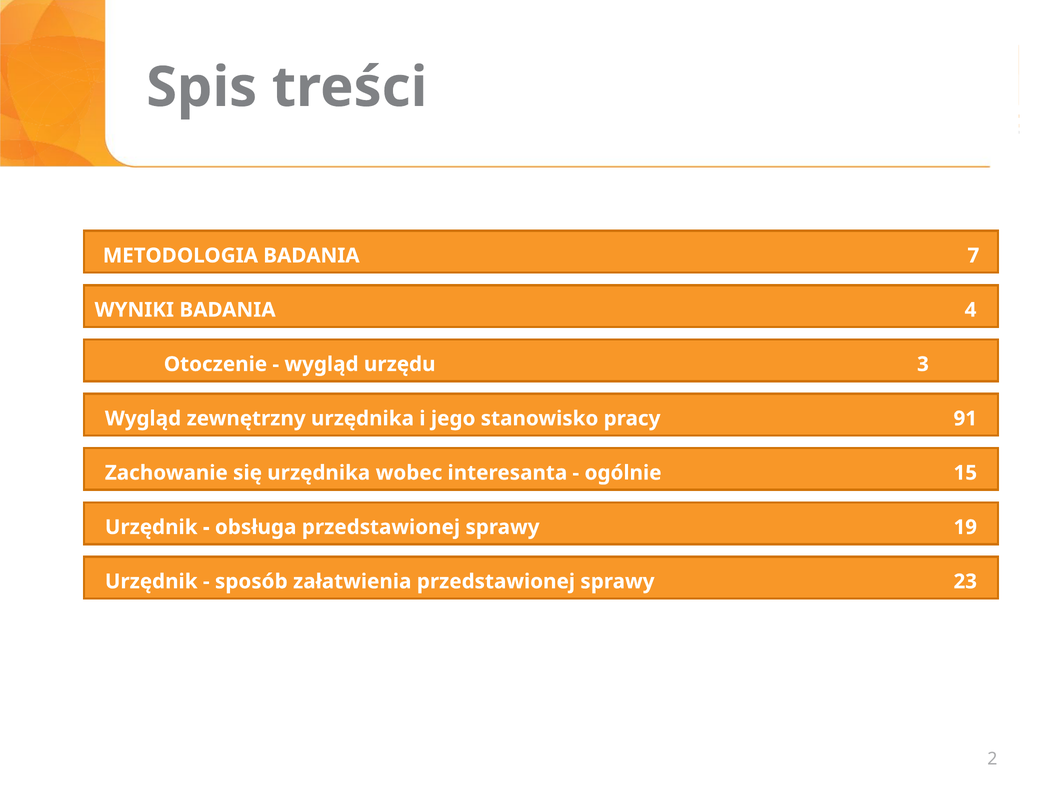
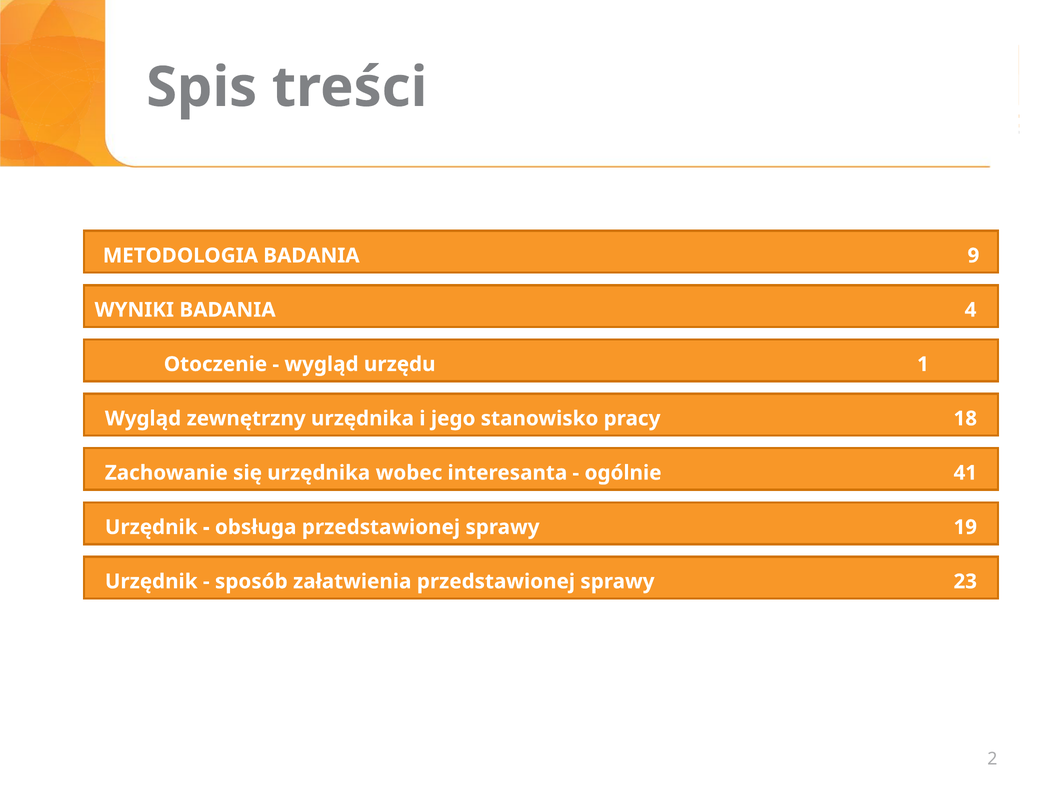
7: 7 -> 9
3: 3 -> 1
91: 91 -> 18
15: 15 -> 41
